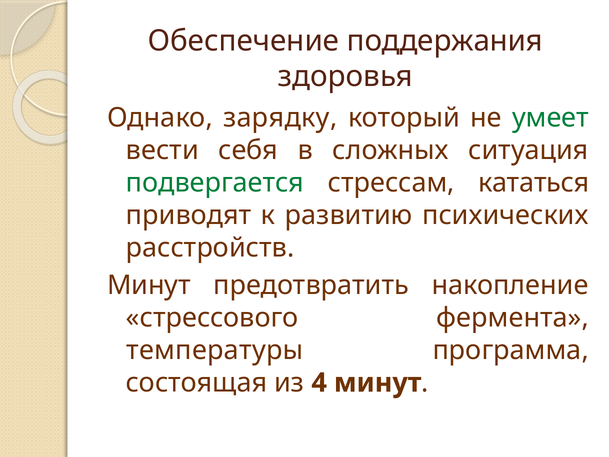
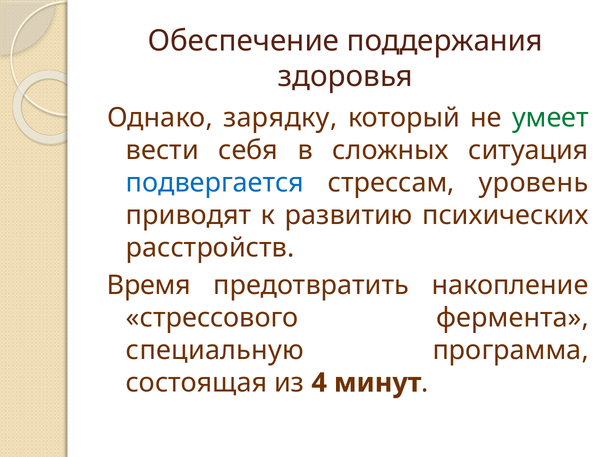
подвергается colour: green -> blue
кататься: кататься -> уровень
Минут at (149, 285): Минут -> Время
температуры: температуры -> специальную
